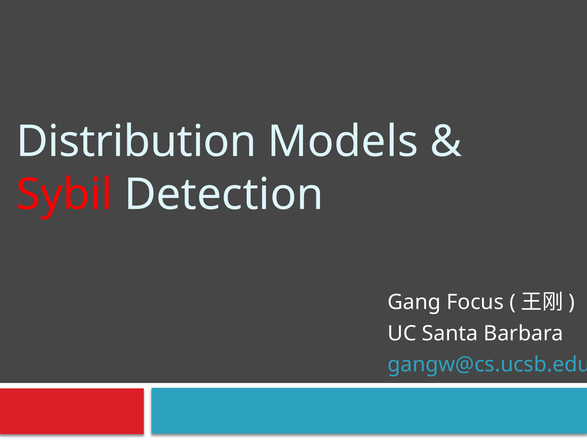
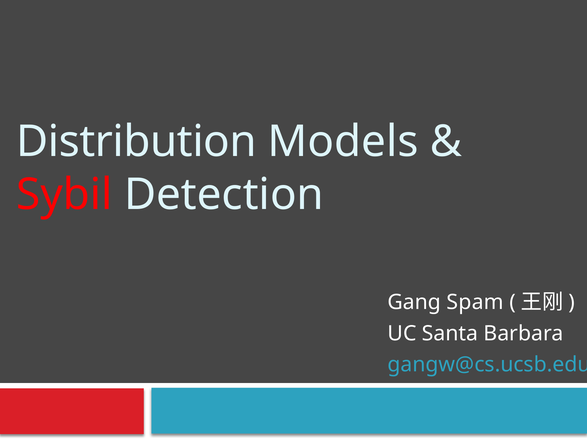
Focus: Focus -> Spam
